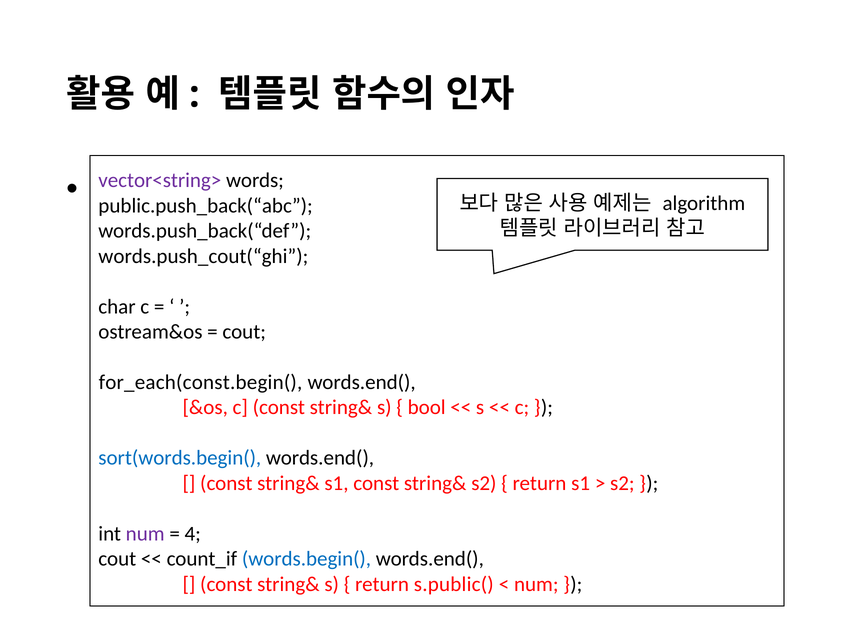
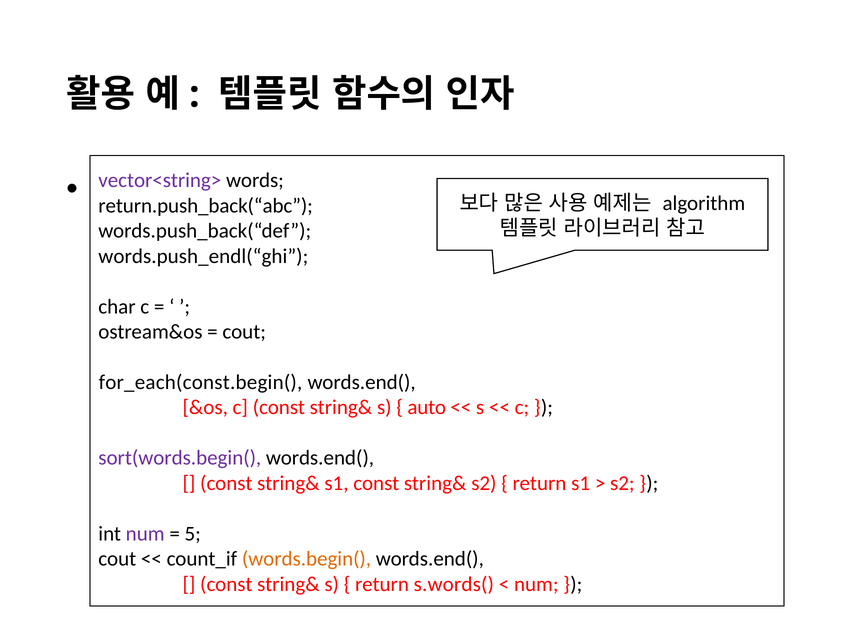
public.push_back(“abc: public.push_back(“abc -> return.push_back(“abc
words.push_cout(“ghi: words.push_cout(“ghi -> words.push_endl(“ghi
bool: bool -> auto
sort(words.begin( colour: blue -> purple
4: 4 -> 5
words.begin( colour: blue -> orange
s.public(: s.public( -> s.words(
